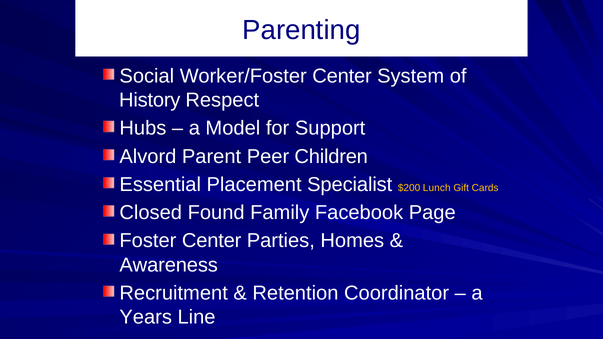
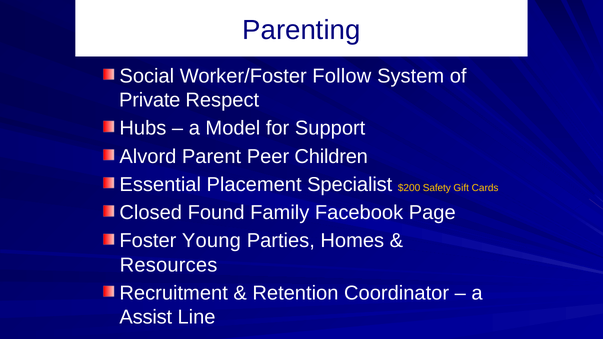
Worker/Foster Center: Center -> Follow
History: History -> Private
Lunch: Lunch -> Safety
Foster Center: Center -> Young
Awareness: Awareness -> Resources
Years: Years -> Assist
